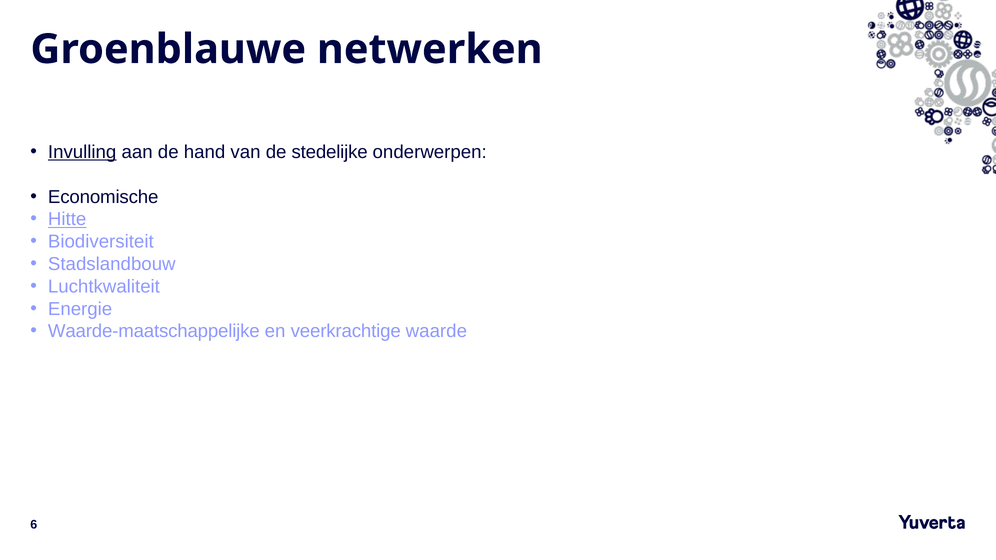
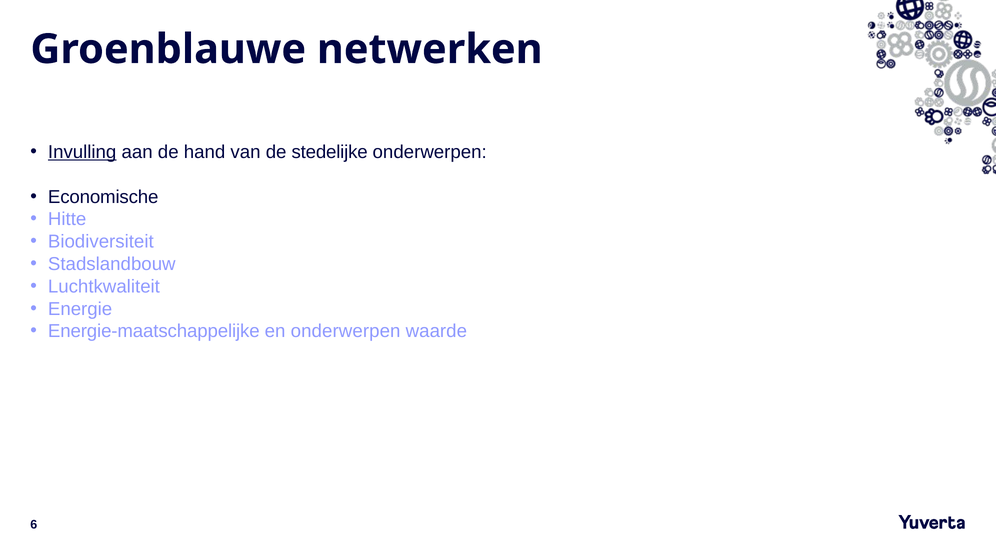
Hitte underline: present -> none
Waarde-maatschappelijke: Waarde-maatschappelijke -> Energie-maatschappelijke
en veerkrachtige: veerkrachtige -> onderwerpen
